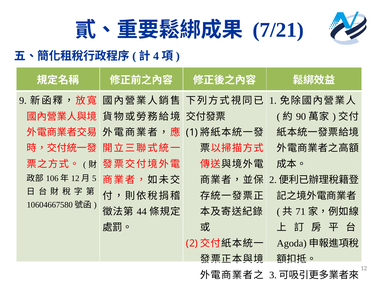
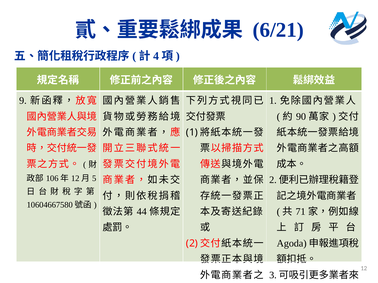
7/21: 7/21 -> 6/21
